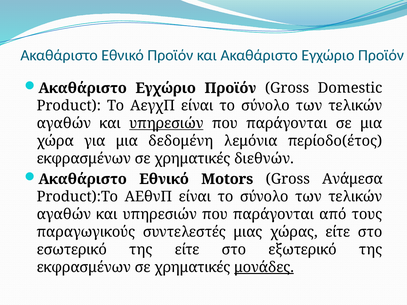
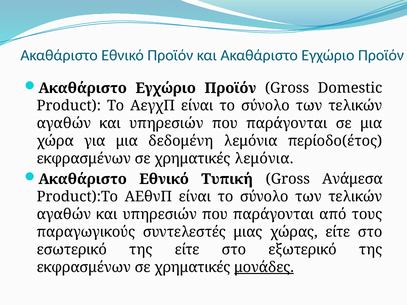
υπηρεσιών at (166, 123) underline: present -> none
χρηματικές διεθνών: διεθνών -> λεμόνια
Motors: Motors -> Τυπική
